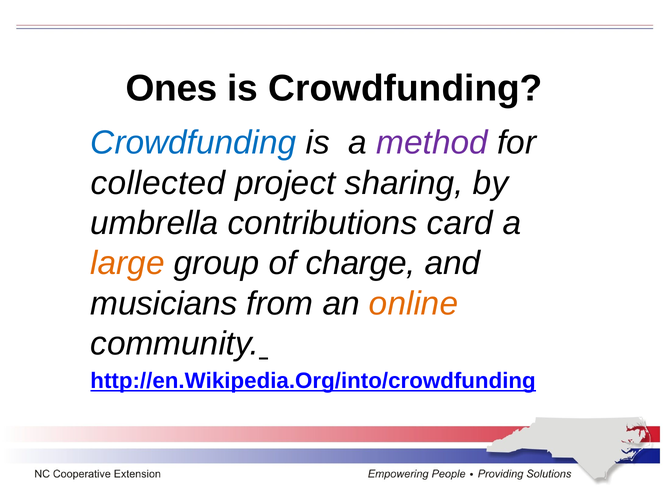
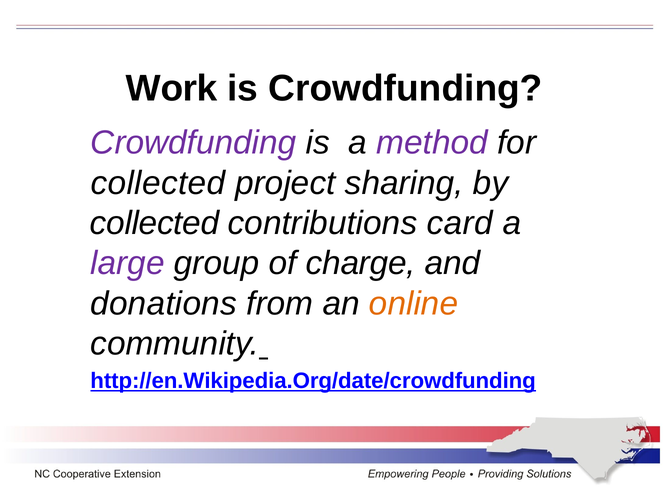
Ones: Ones -> Work
Crowdfunding at (193, 143) colour: blue -> purple
umbrella at (154, 223): umbrella -> collected
large colour: orange -> purple
musicians: musicians -> donations
http://en.Wikipedia.Org/into/crowdfunding: http://en.Wikipedia.Org/into/crowdfunding -> http://en.Wikipedia.Org/date/crowdfunding
